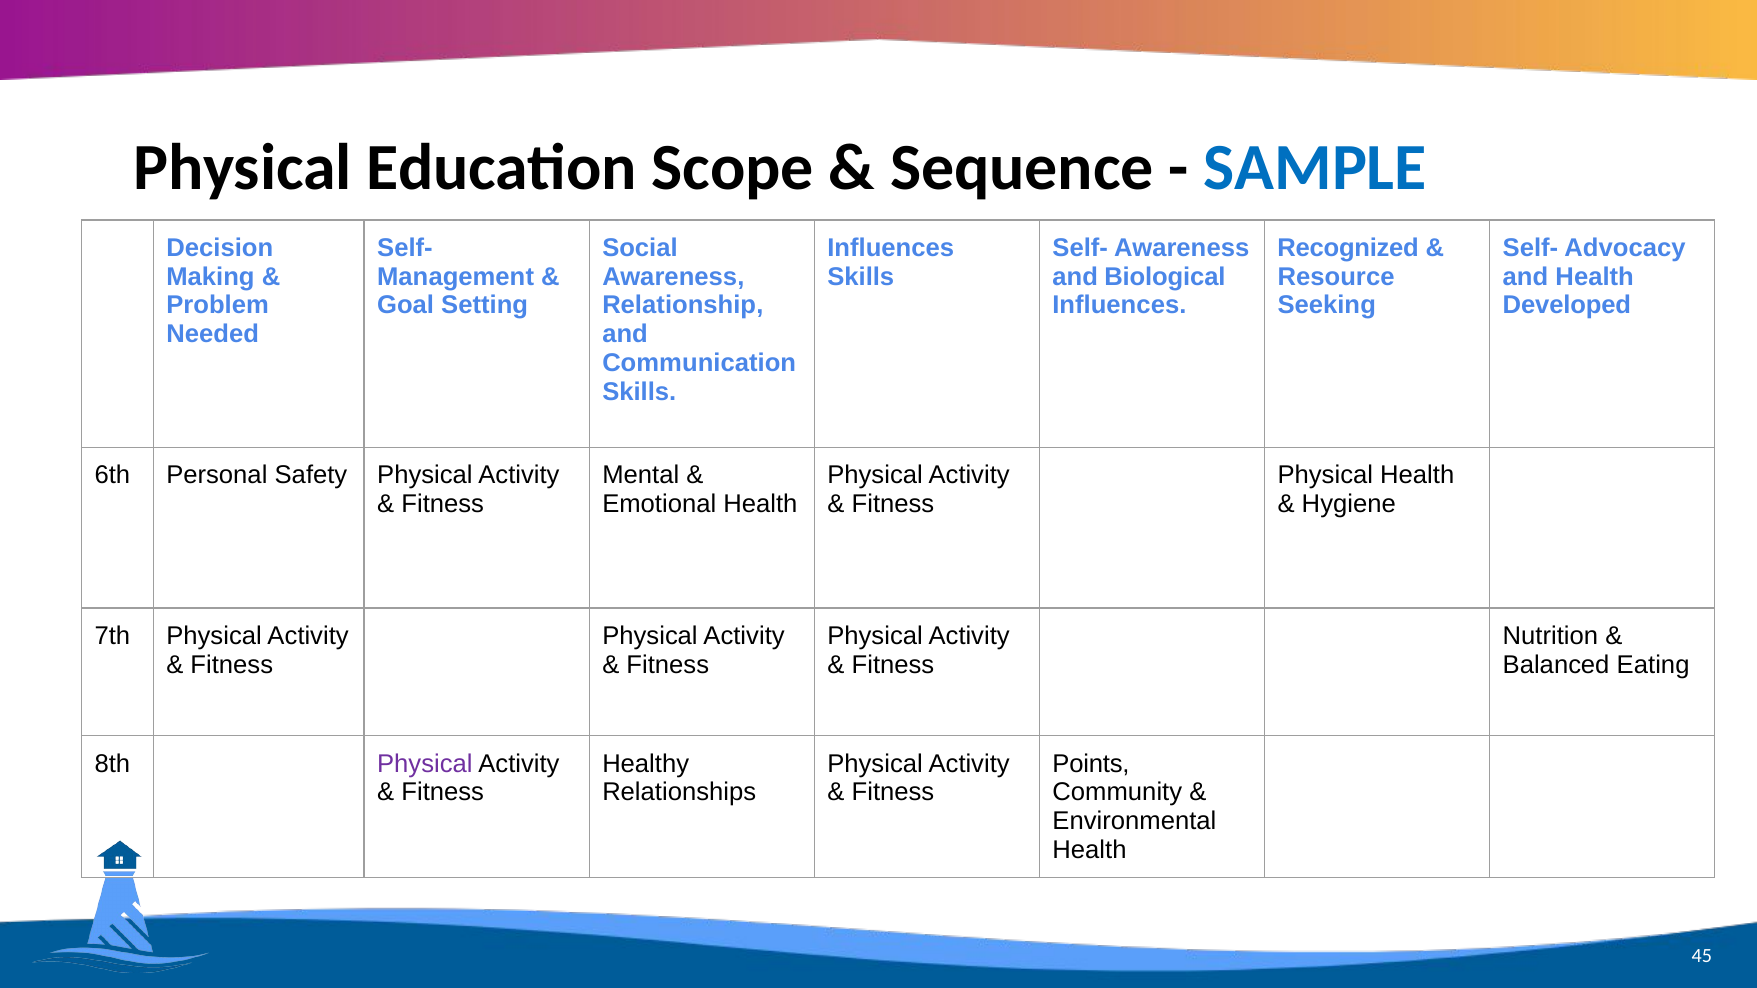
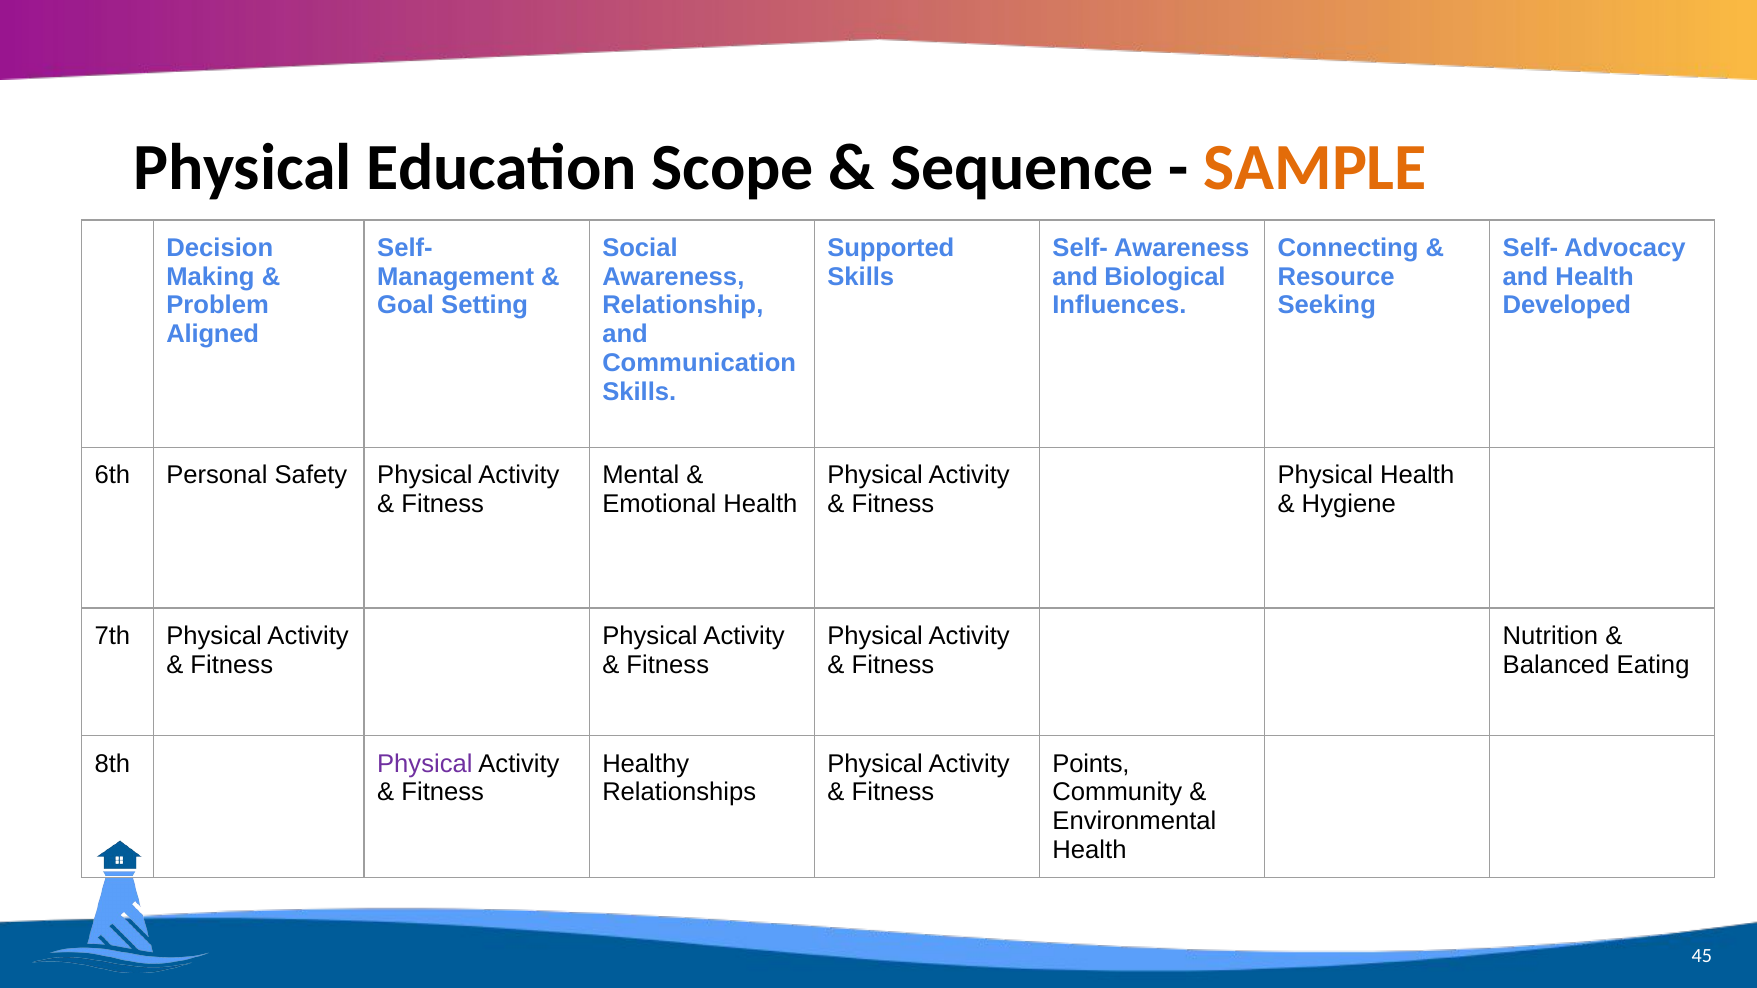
SAMPLE colour: blue -> orange
Influences at (891, 248): Influences -> Supported
Recognized: Recognized -> Connecting
Needed: Needed -> Aligned
